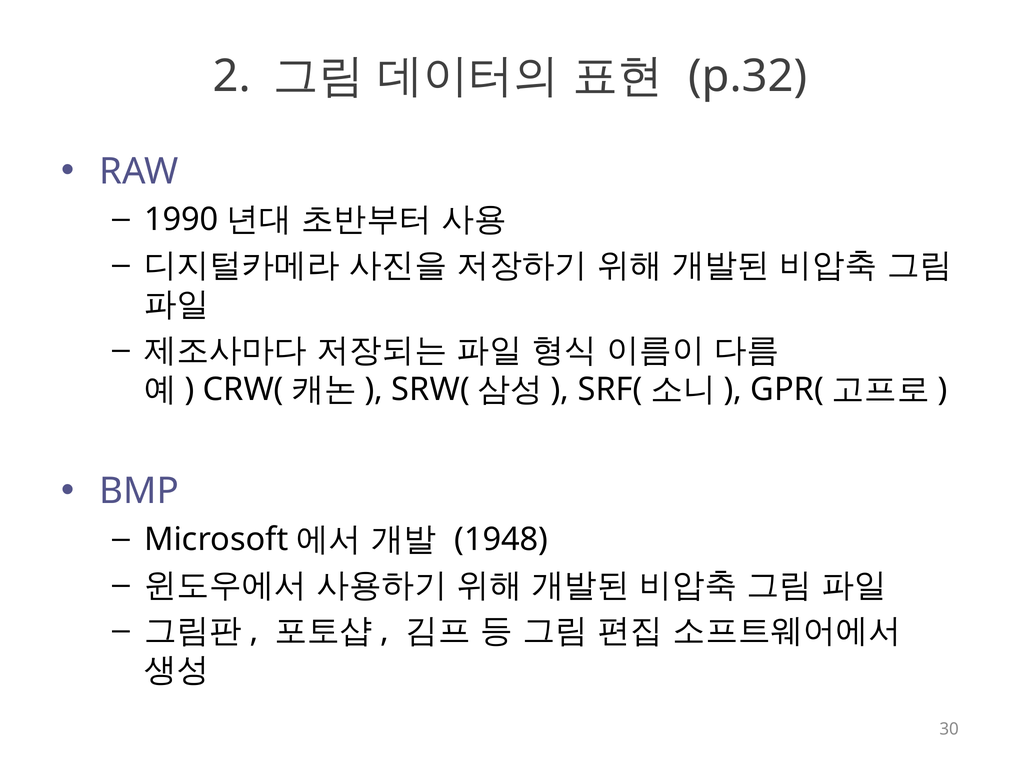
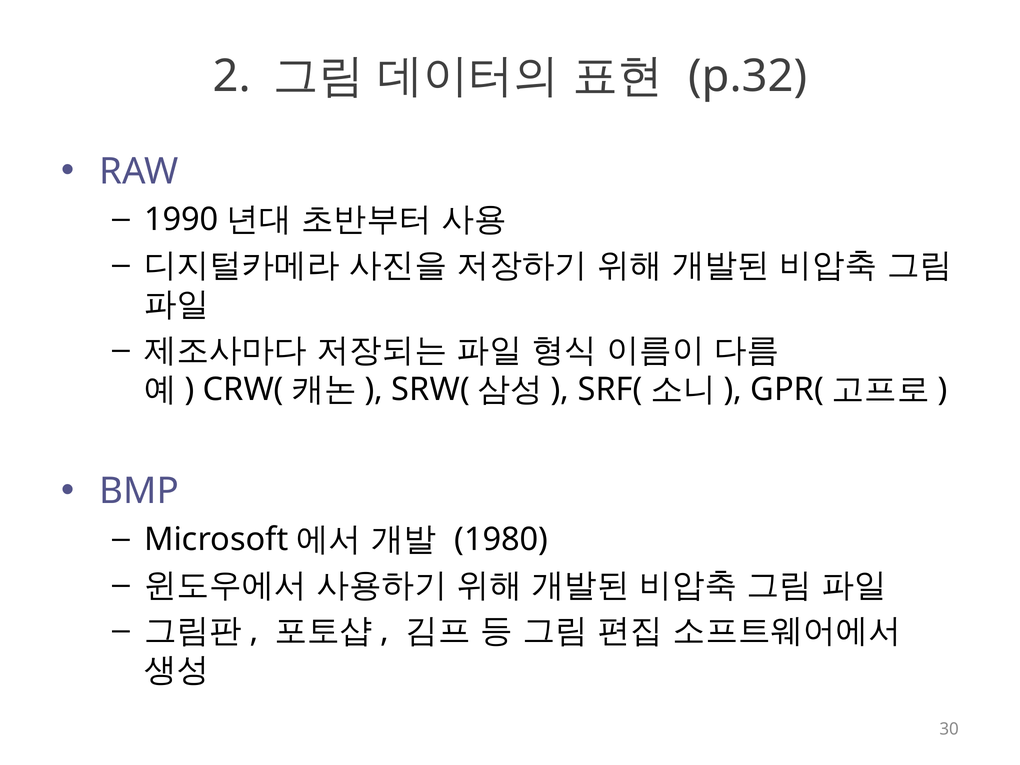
1948: 1948 -> 1980
